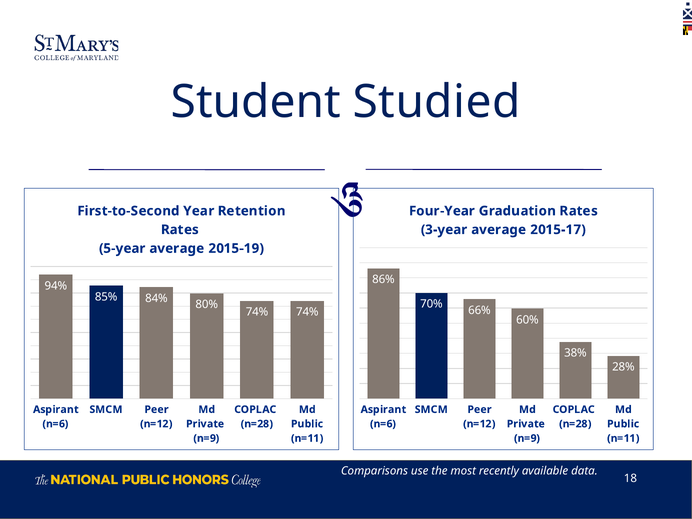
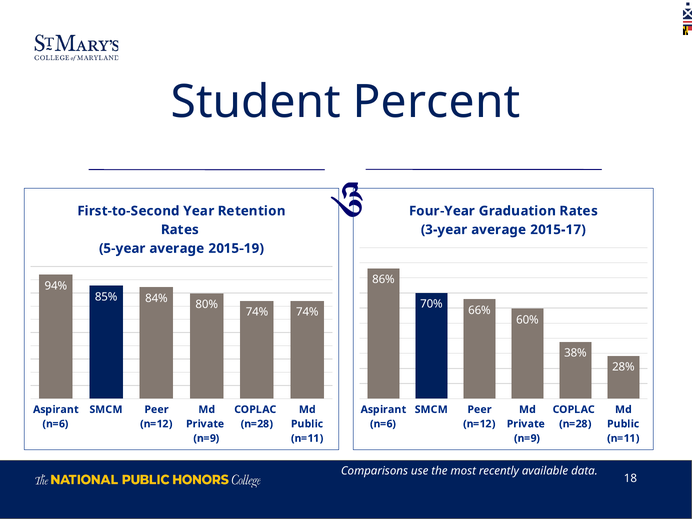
Studied: Studied -> Percent
